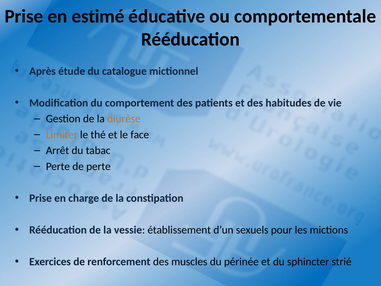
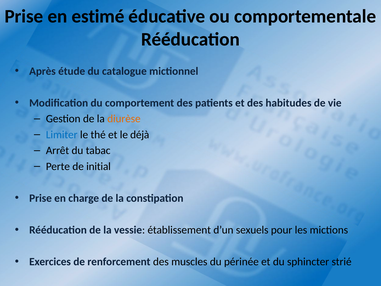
Limiter colour: orange -> blue
face: face -> déjà
de perte: perte -> initial
